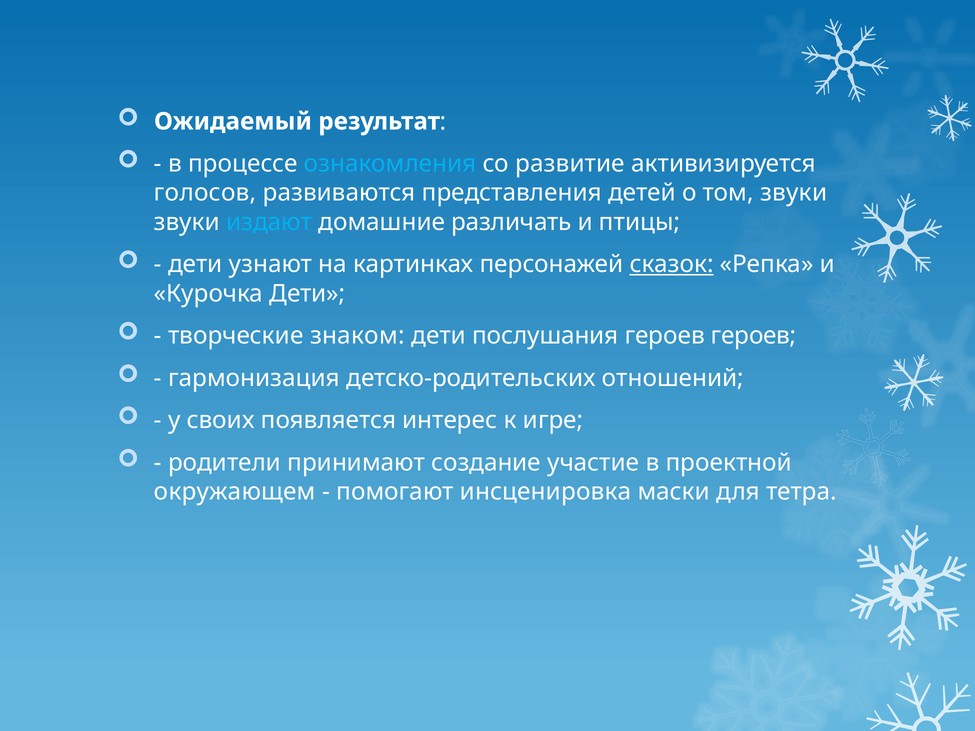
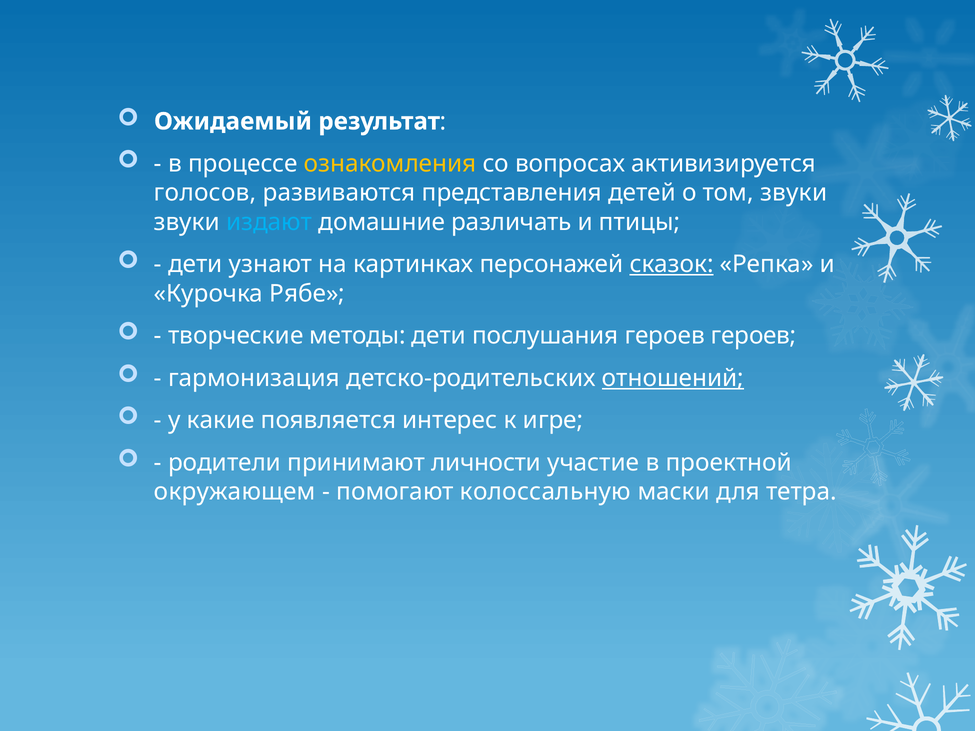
ознакомления colour: light blue -> yellow
развитие: развитие -> вопросах
Курочка Дети: Дети -> Рябе
знаком: знаком -> методы
отношений underline: none -> present
своих: своих -> какие
создание: создание -> личности
инсценировка: инсценировка -> колоссальную
